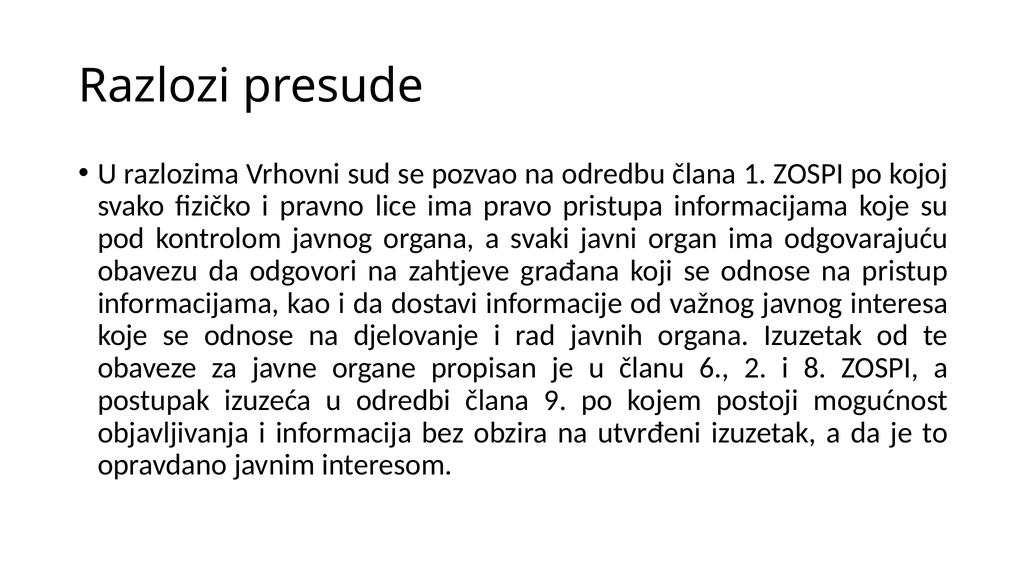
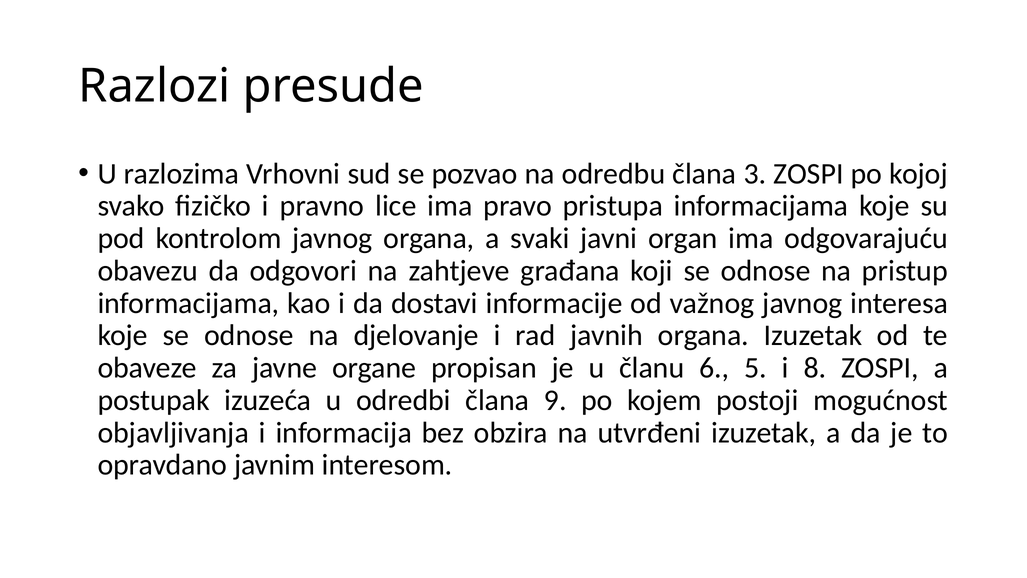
1: 1 -> 3
2: 2 -> 5
